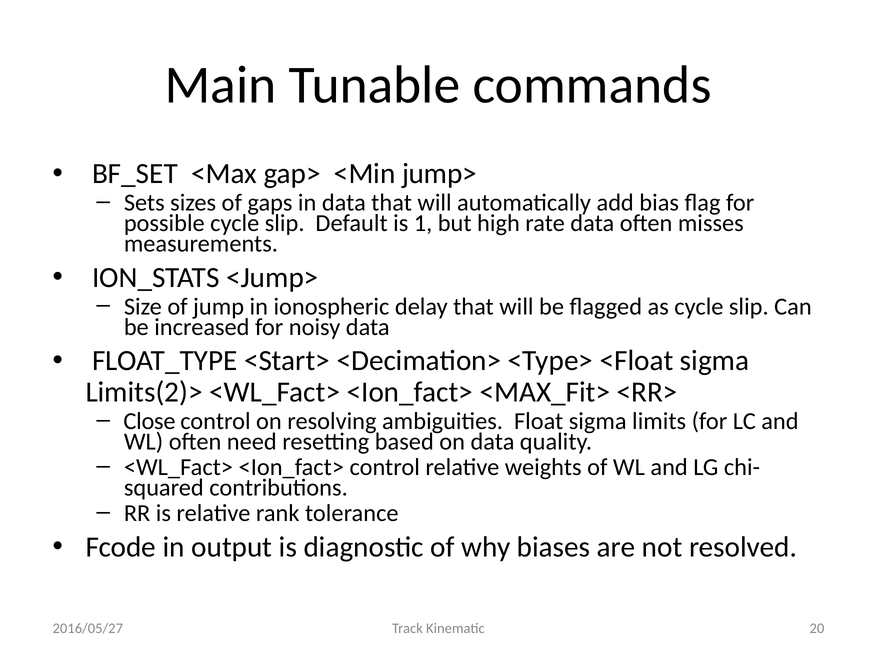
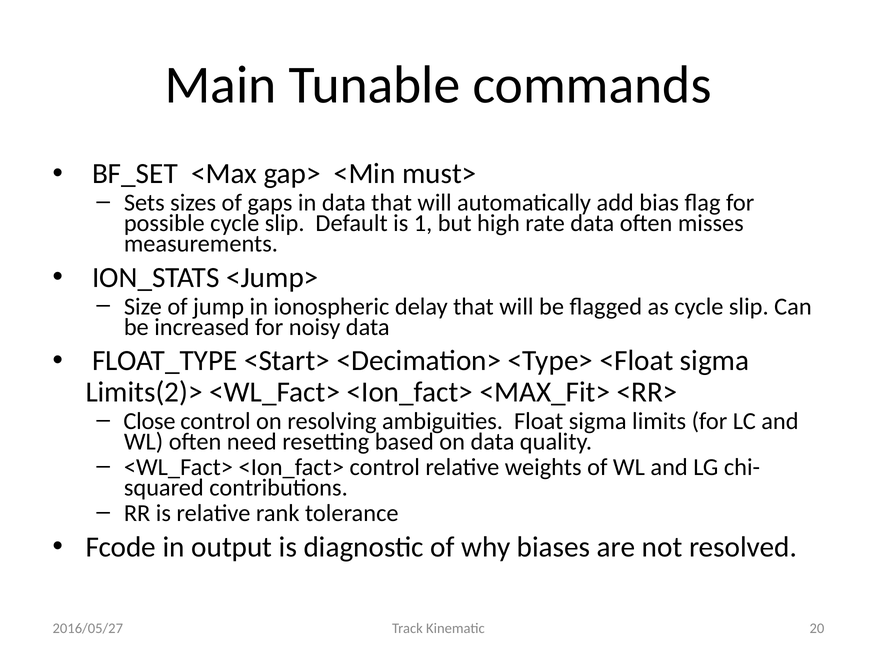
jump>: jump> -> must>
